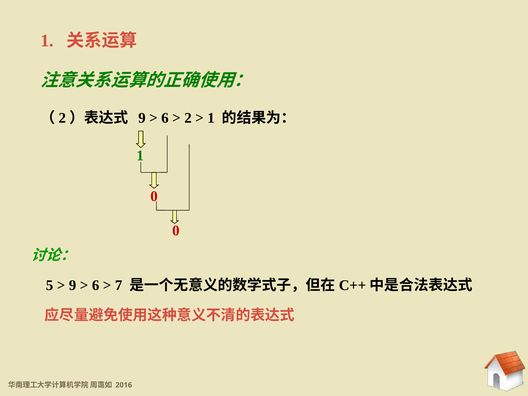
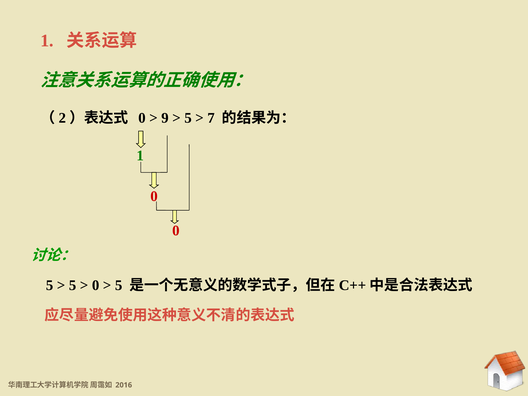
9 at (142, 118): 9 -> 0
6 at (165, 118): 6 -> 9
2 at (188, 118): 2 -> 5
1 at (211, 118): 1 -> 7
9 at (73, 285): 9 -> 5
6 at (96, 285): 6 -> 0
7 at (119, 285): 7 -> 5
